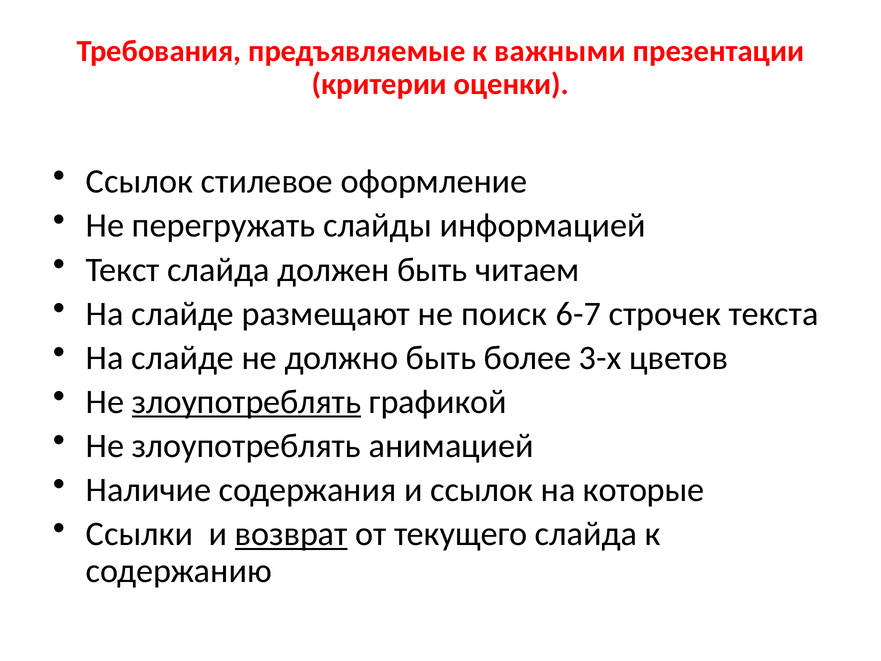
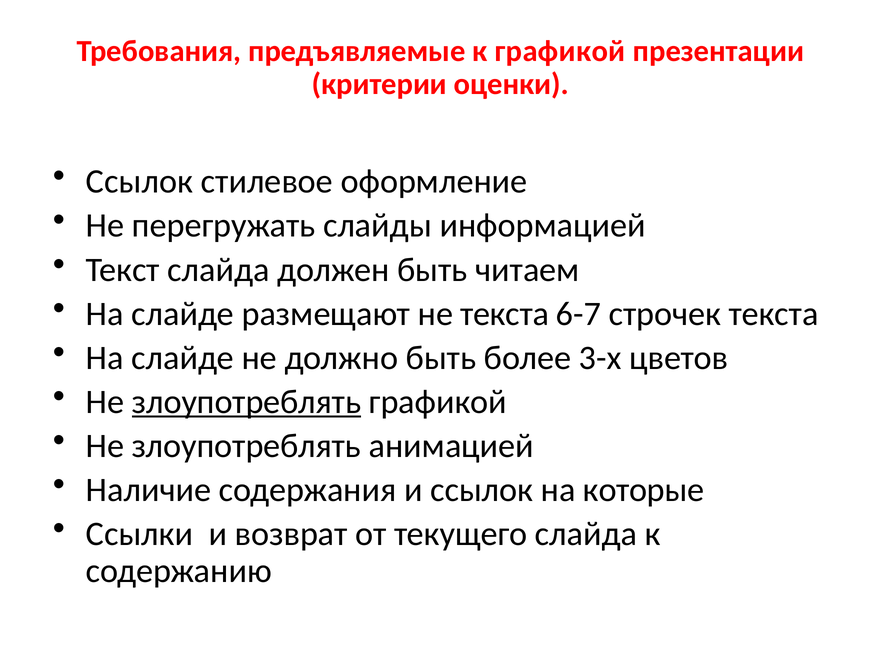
к важными: важными -> графикой
не поиск: поиск -> текста
возврат underline: present -> none
